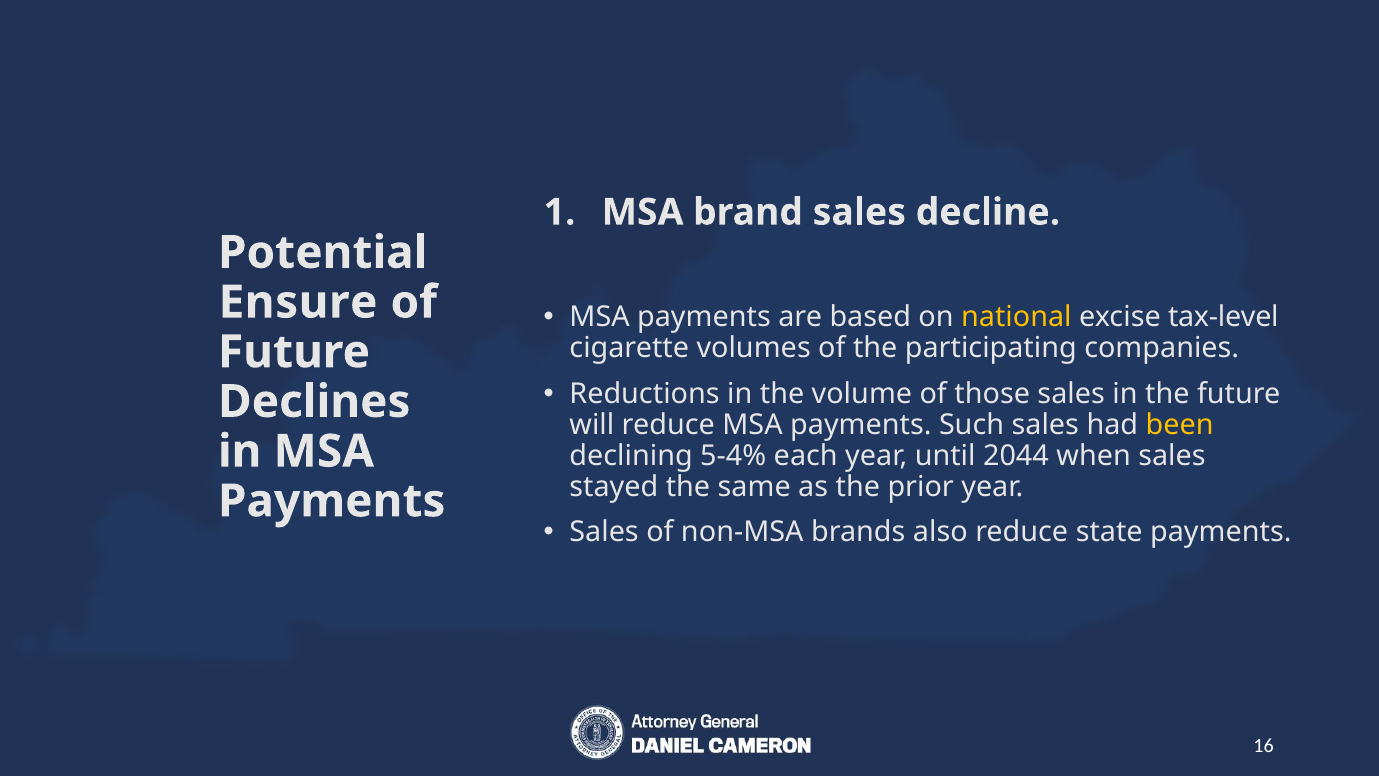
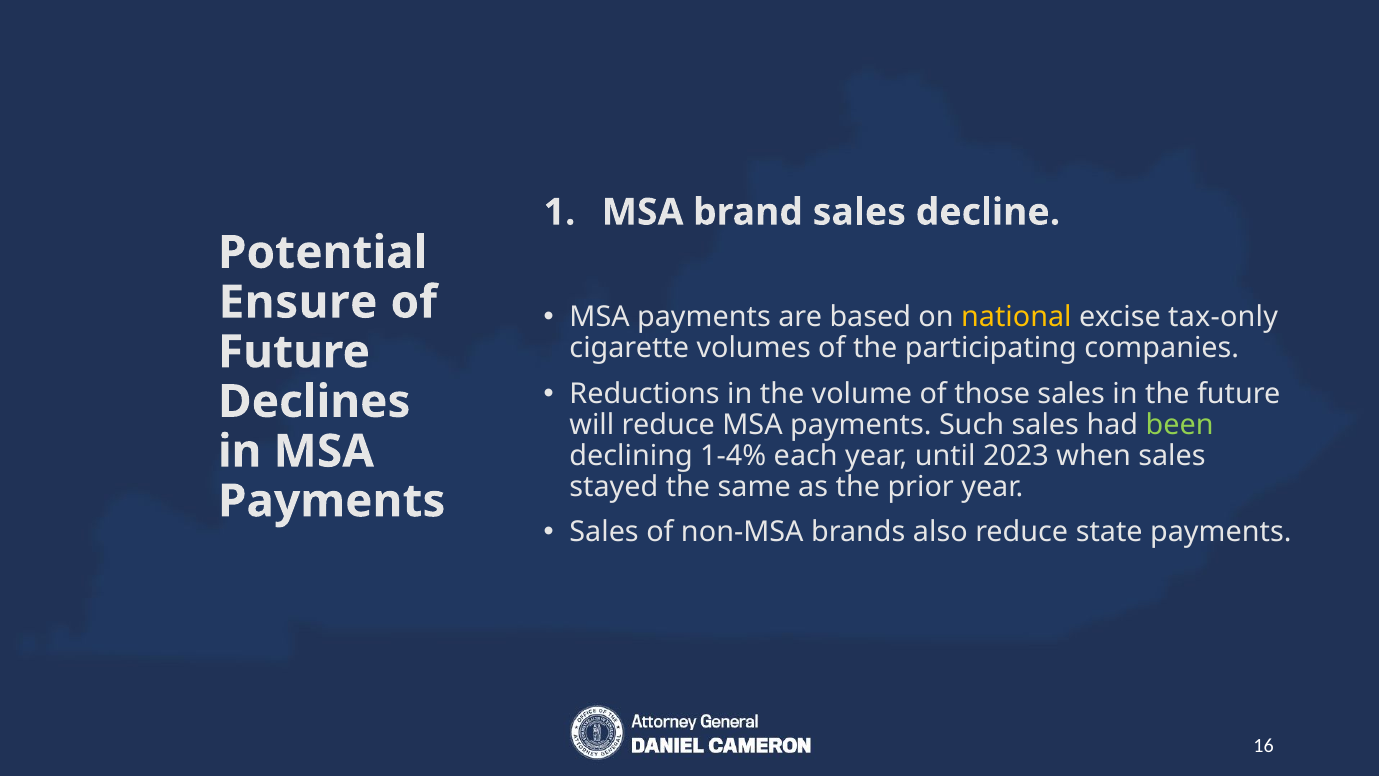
tax-level: tax-level -> tax-only
been colour: yellow -> light green
5-4%: 5-4% -> 1-4%
2044: 2044 -> 2023
